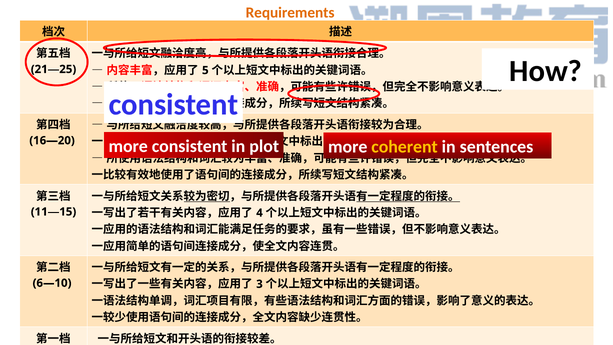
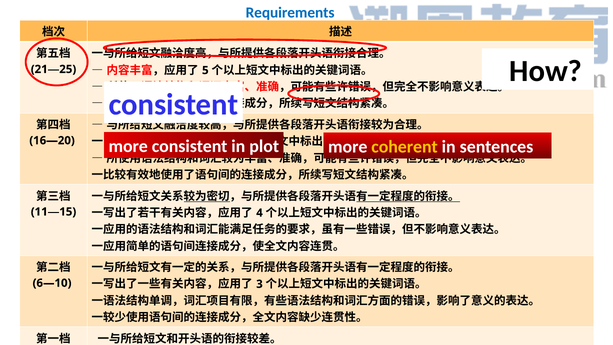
Requirements colour: orange -> blue
